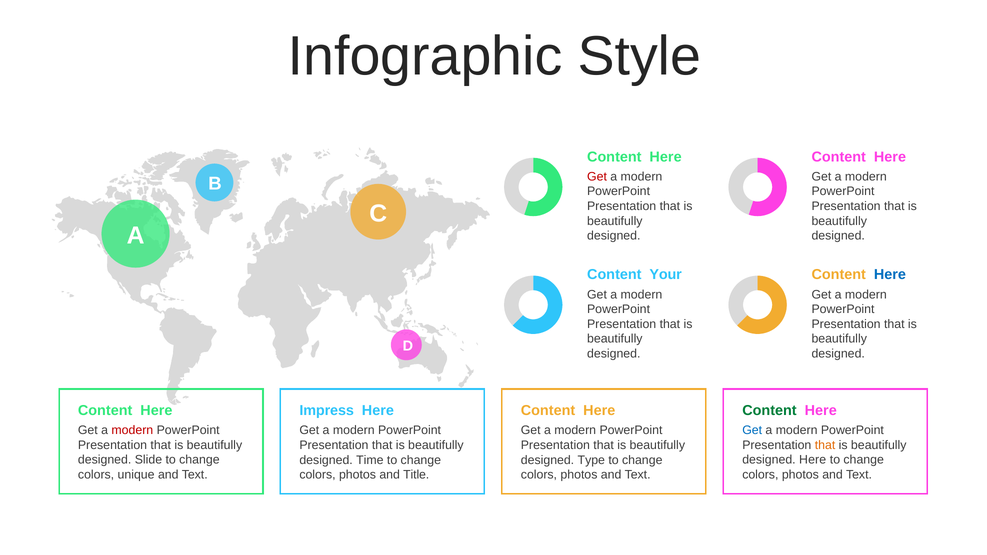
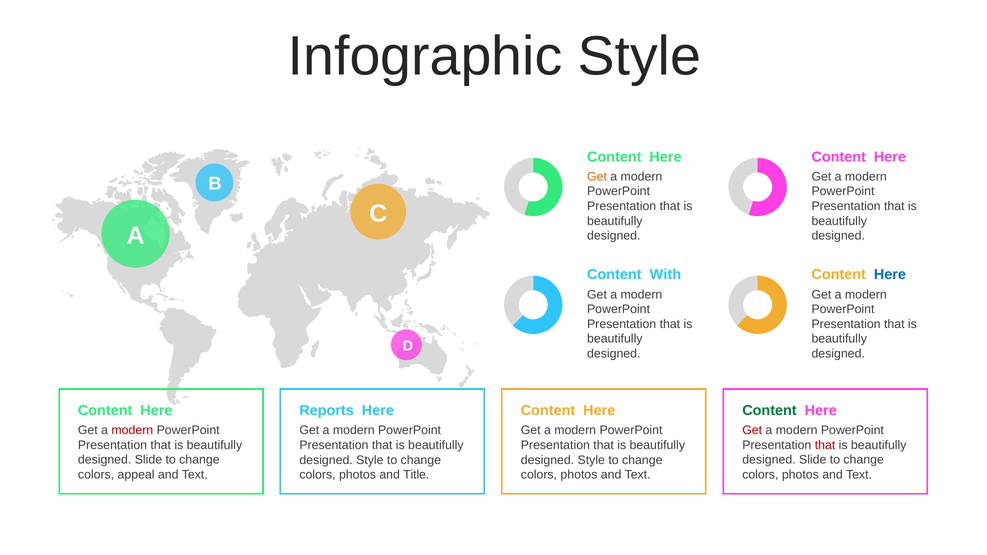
Get at (597, 177) colour: red -> orange
Your: Your -> With
Impress: Impress -> Reports
Get at (752, 430) colour: blue -> red
that at (825, 445) colour: orange -> red
Time at (370, 460): Time -> Style
Type at (591, 460): Type -> Style
Here at (813, 460): Here -> Slide
unique: unique -> appeal
